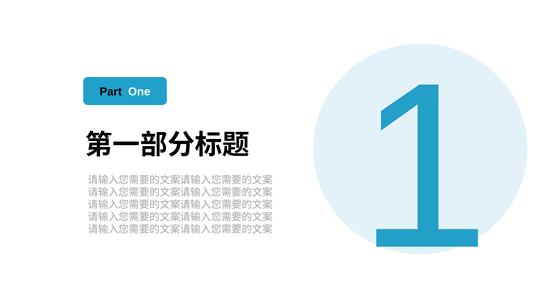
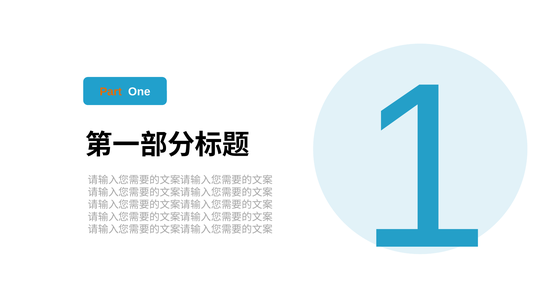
Part colour: black -> orange
